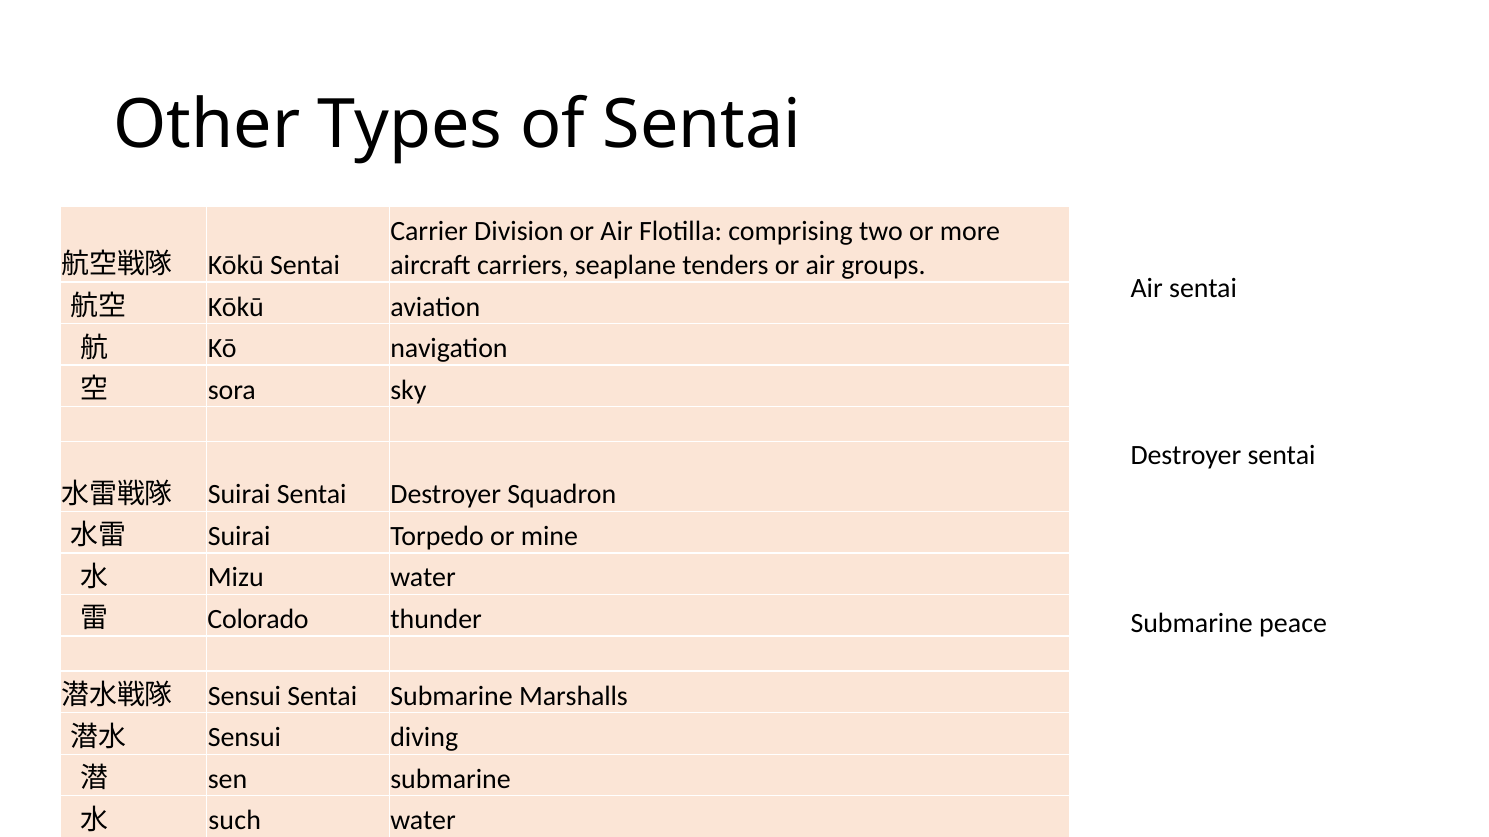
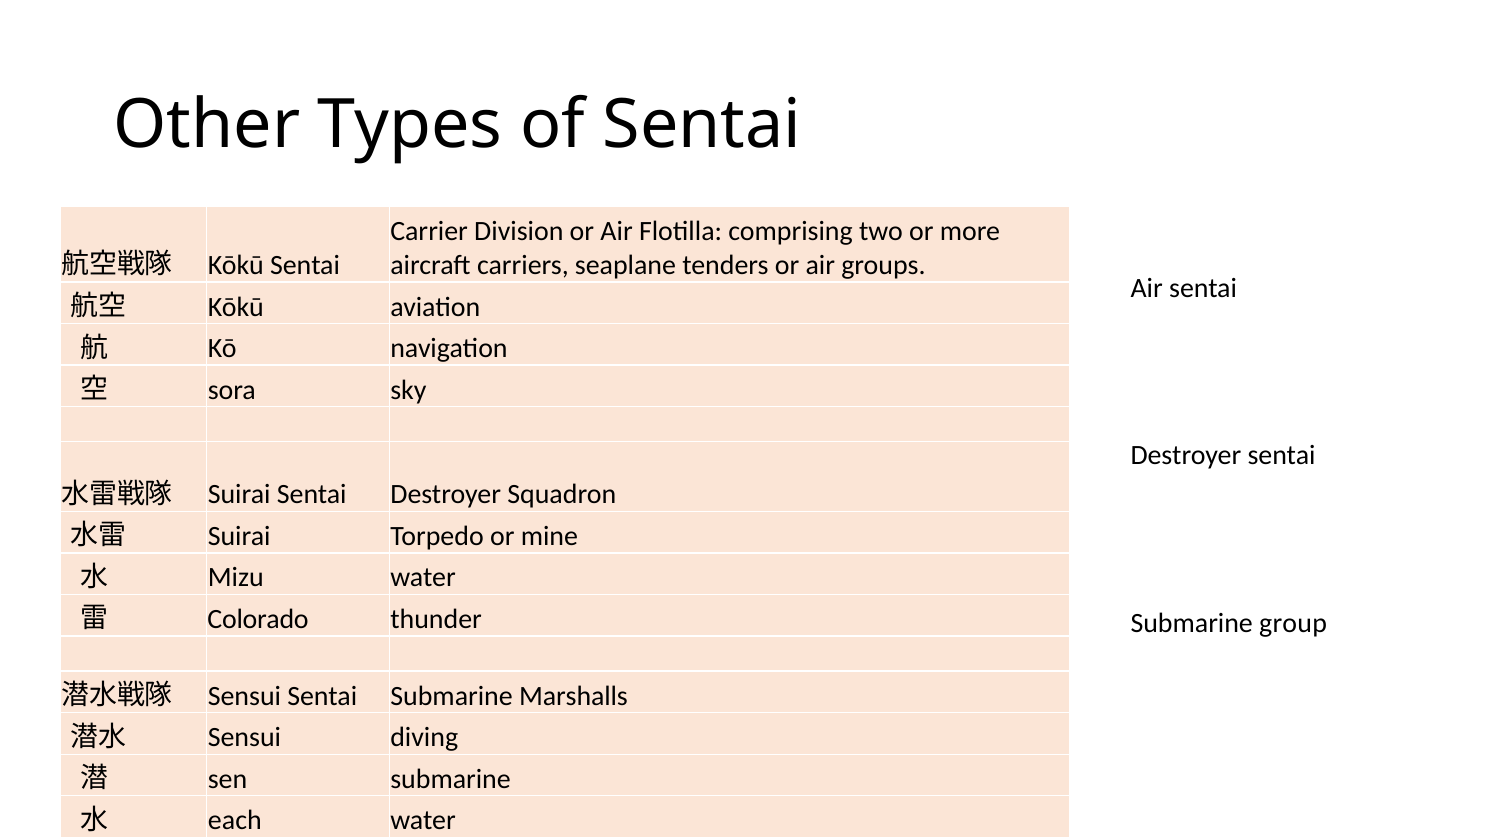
peace: peace -> group
such: such -> each
